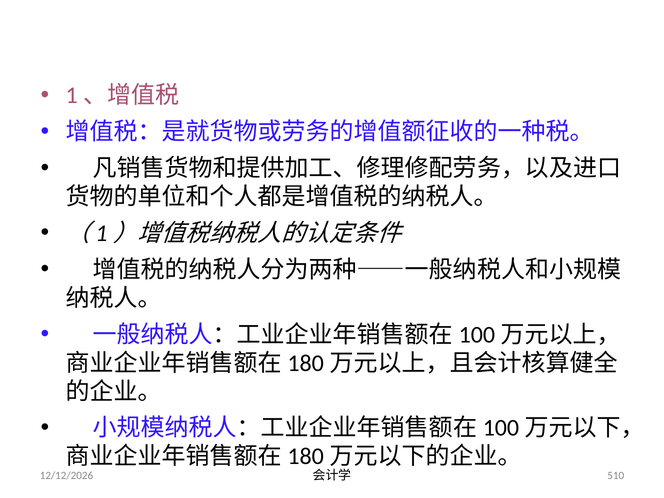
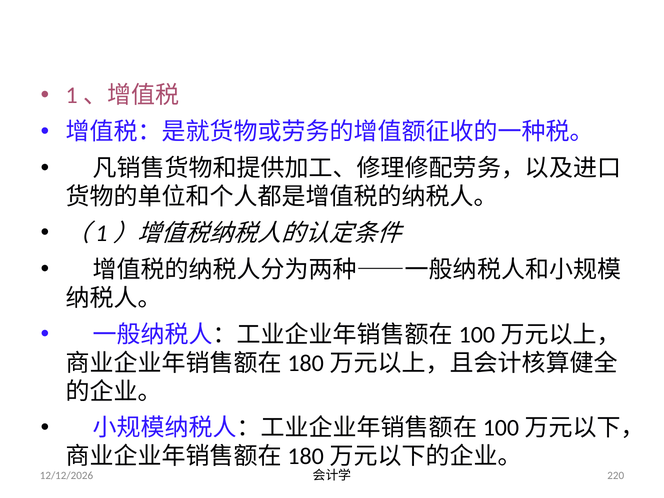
510: 510 -> 220
